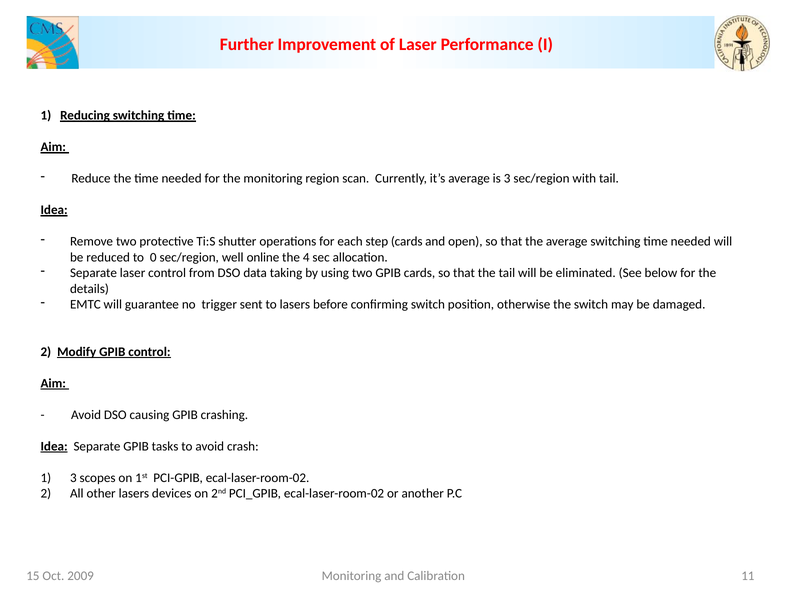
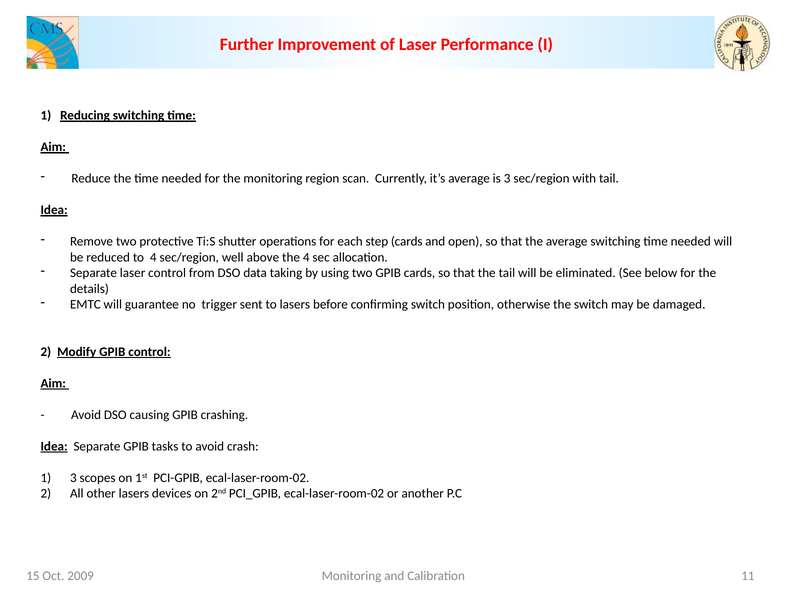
to 0: 0 -> 4
online: online -> above
